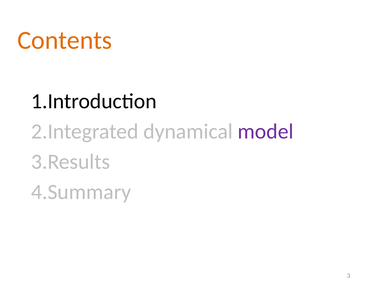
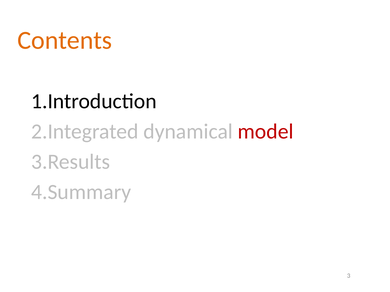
model colour: purple -> red
